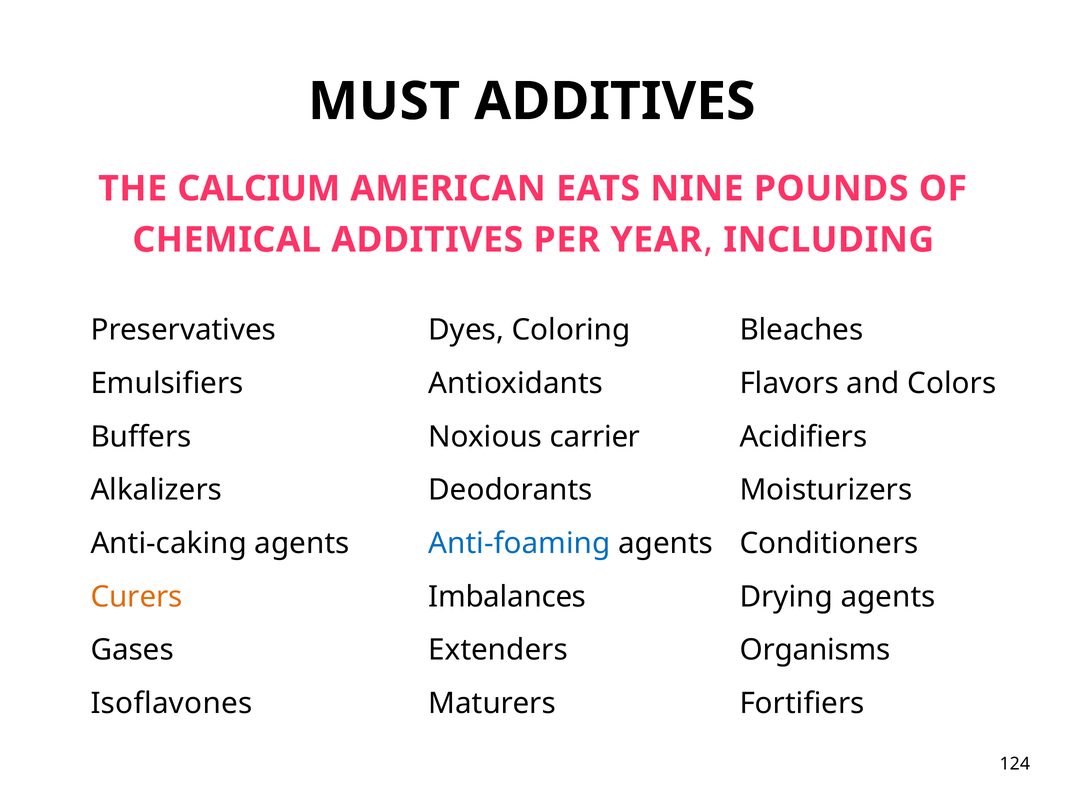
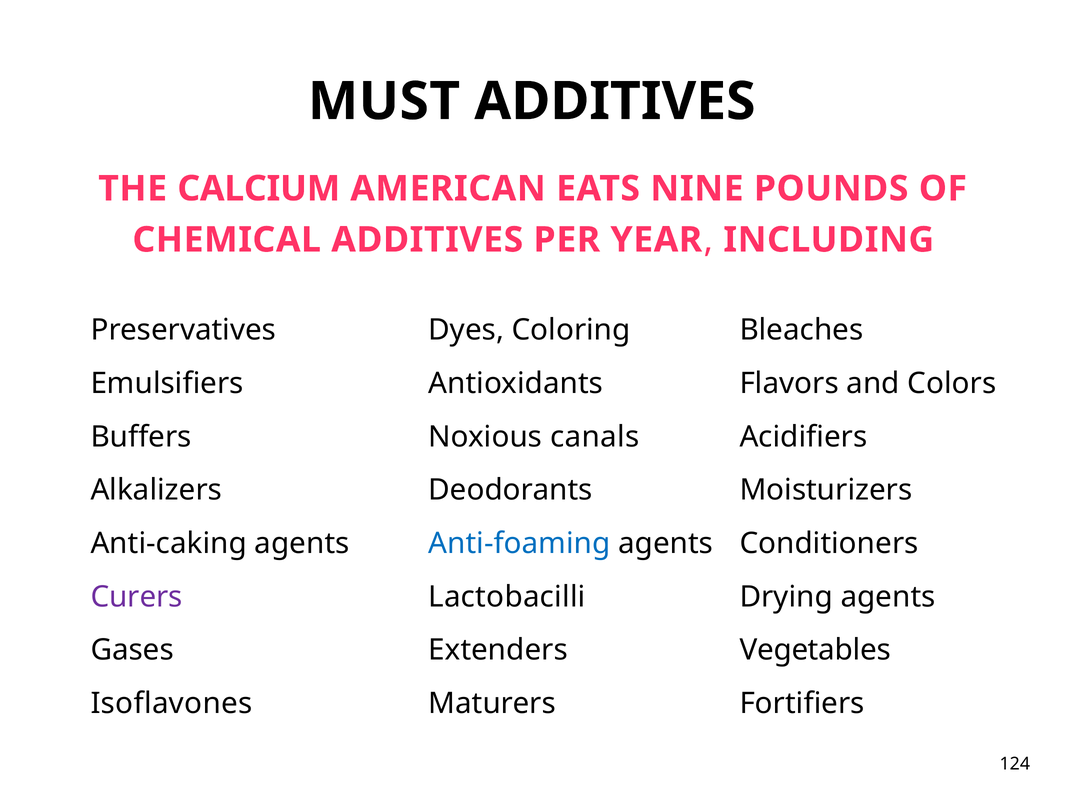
carrier: carrier -> canals
Curers colour: orange -> purple
Imbalances: Imbalances -> Lactobacilli
Organisms: Organisms -> Vegetables
